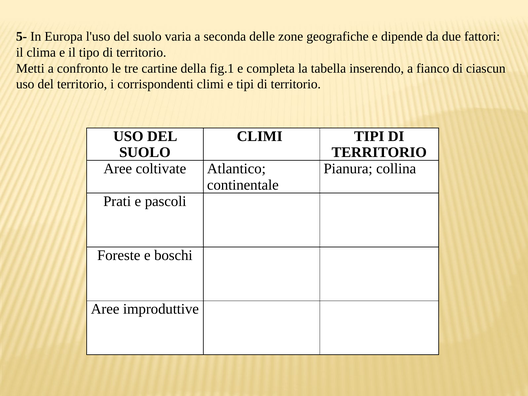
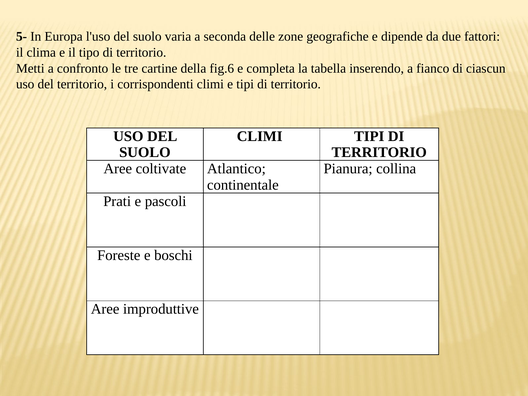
fig.1: fig.1 -> fig.6
